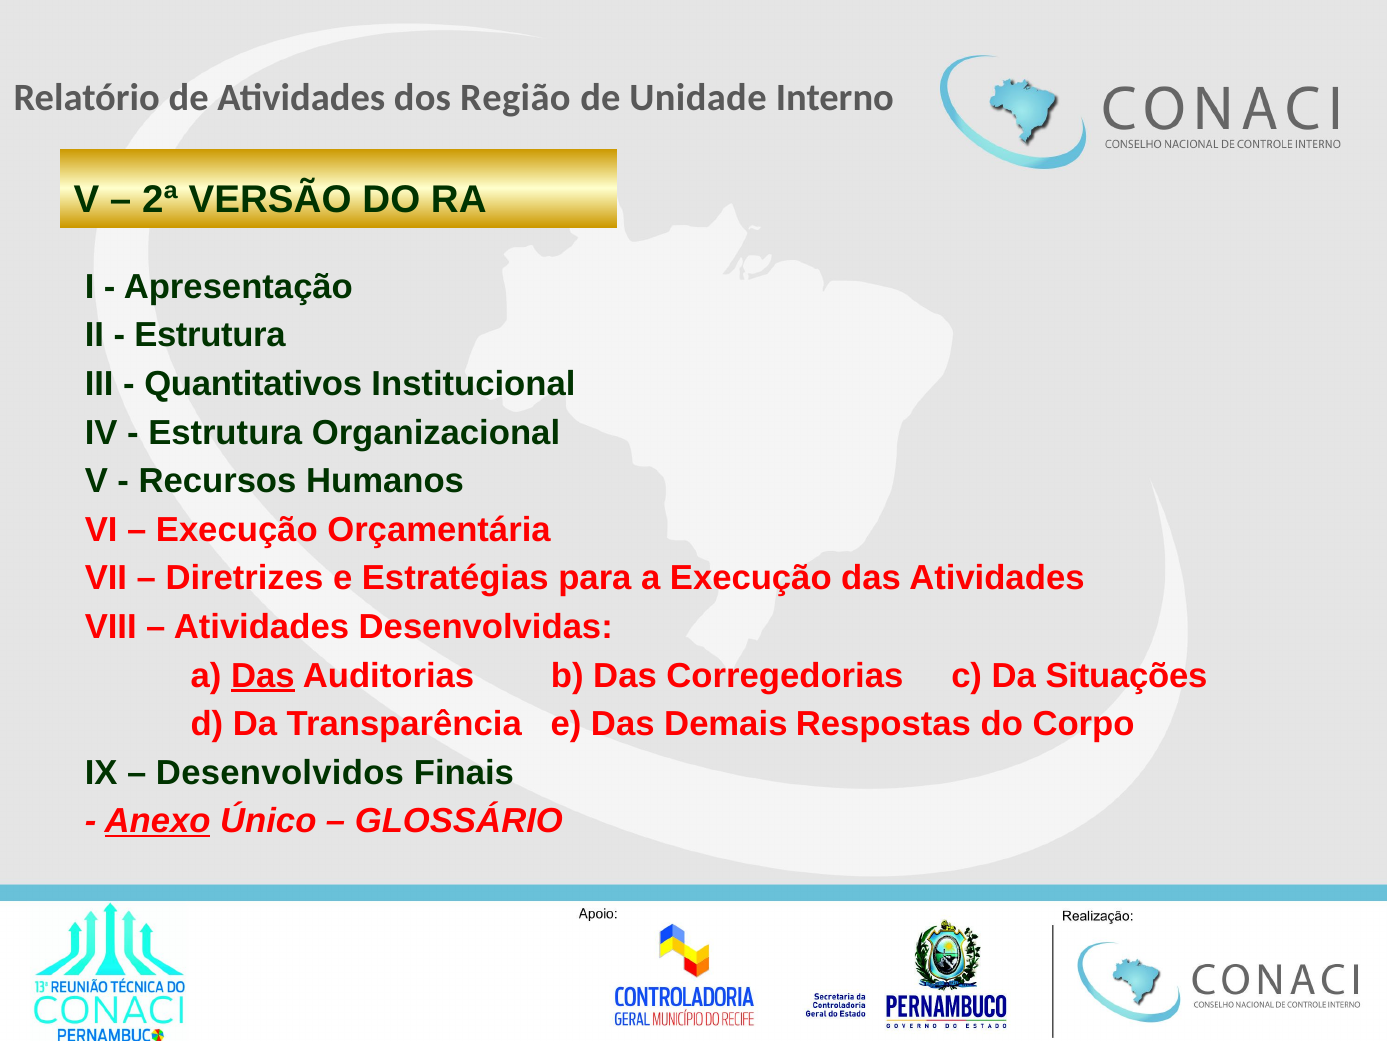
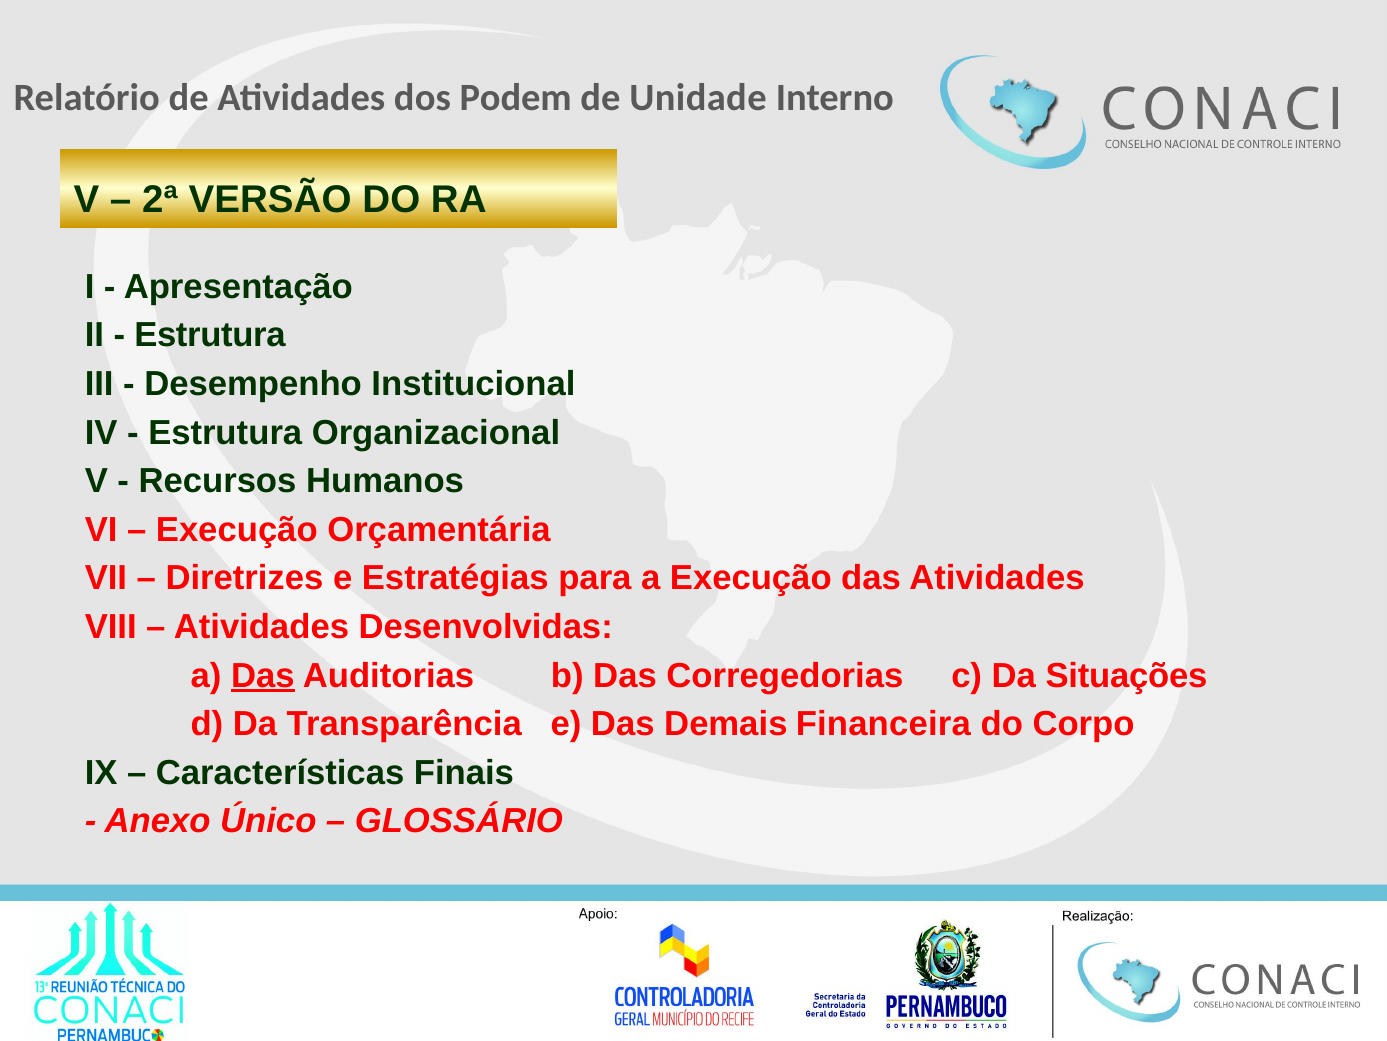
Região: Região -> Podem
Quantitativos: Quantitativos -> Desempenho
Respostas: Respostas -> Financeira
Desenvolvidos: Desenvolvidos -> Características
Anexo underline: present -> none
